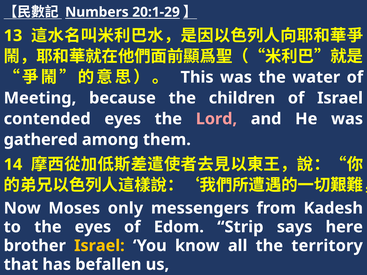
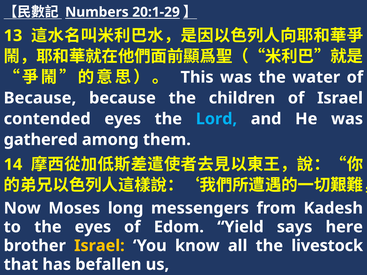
Meeting at (40, 98): Meeting -> Because
Lord colour: pink -> light blue
only: only -> long
Strip: Strip -> Yield
territory: territory -> livestock
